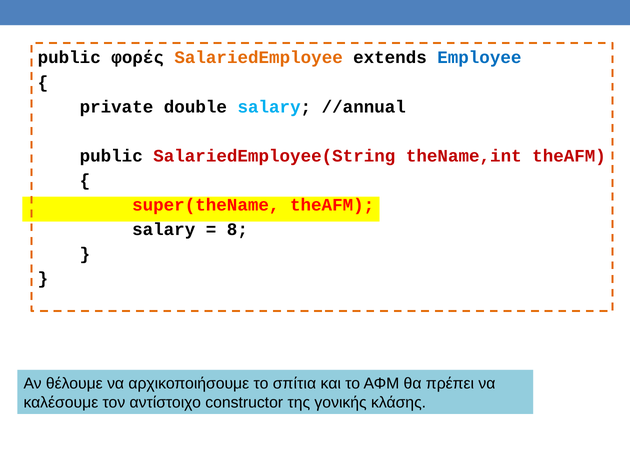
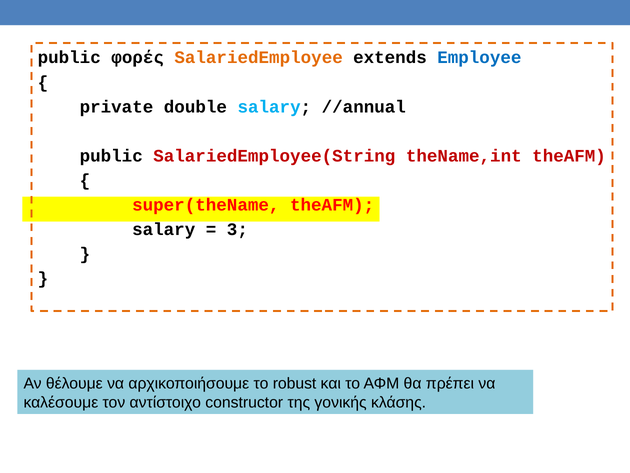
8: 8 -> 3
σπίτια: σπίτια -> robust
